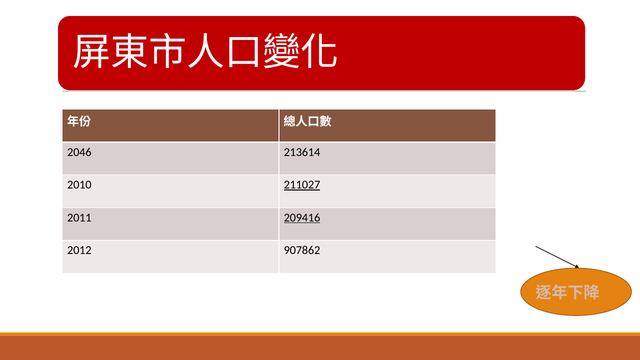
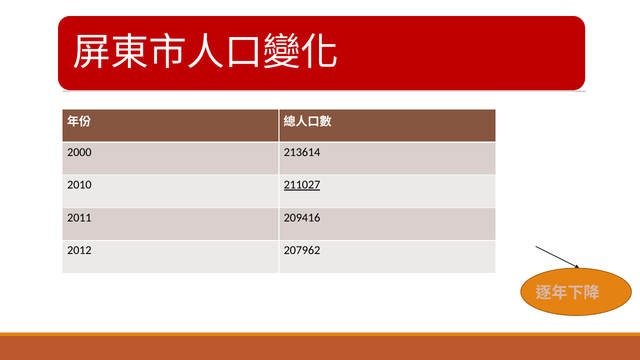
2046: 2046 -> 2000
209416 underline: present -> none
907862: 907862 -> 207962
